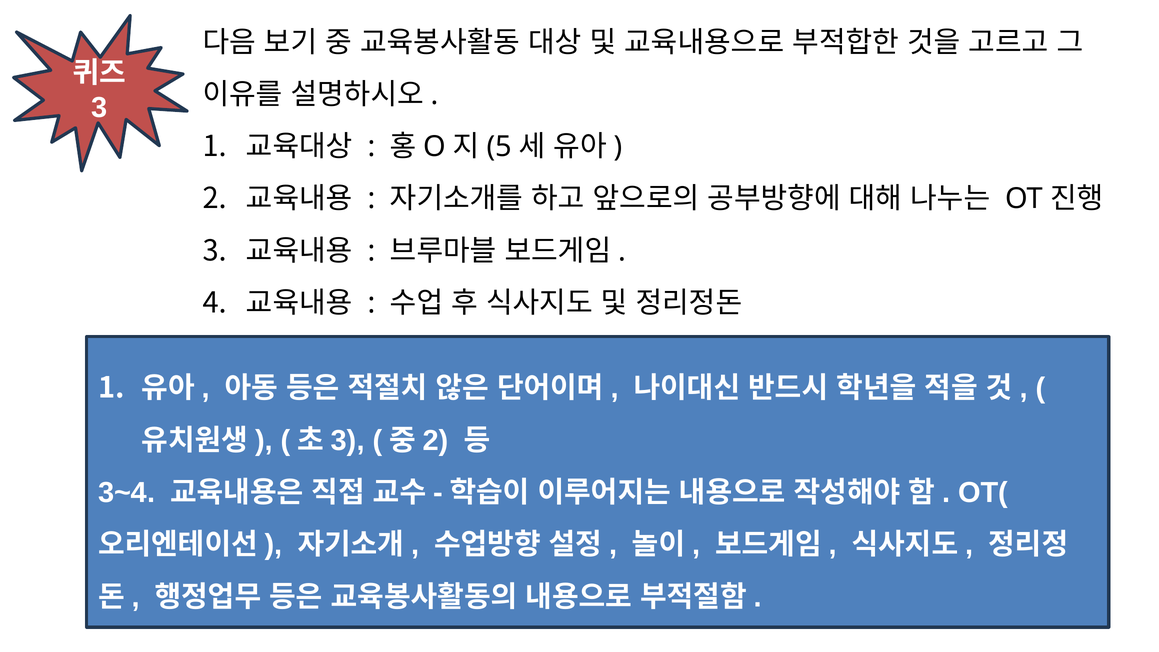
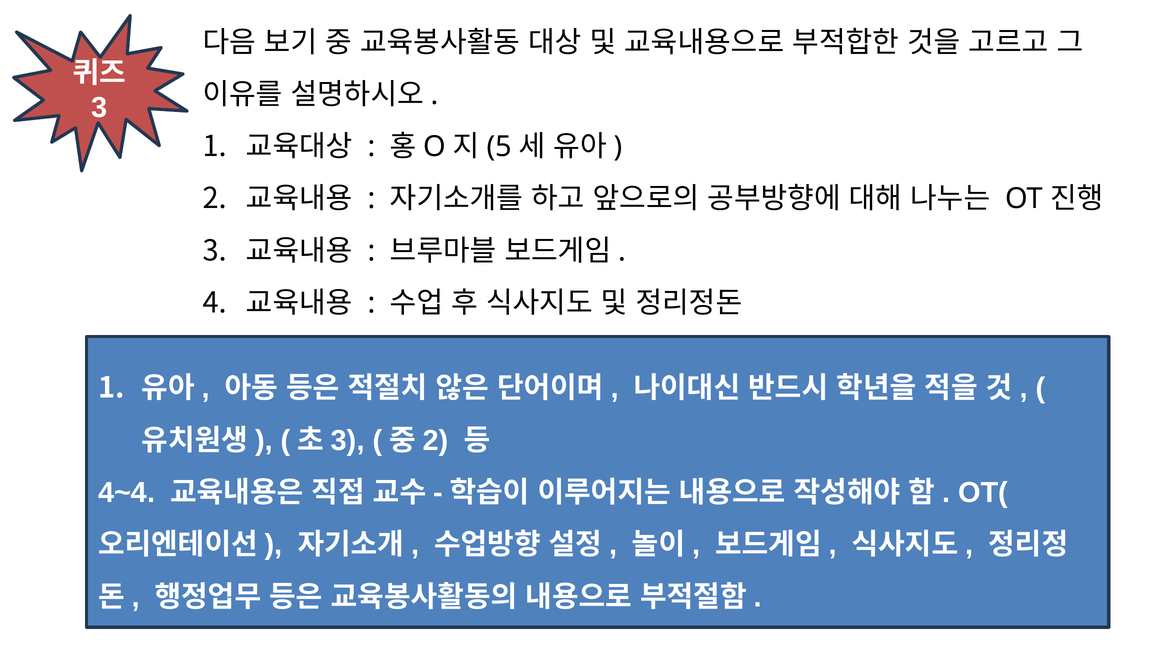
3~4: 3~4 -> 4~4
